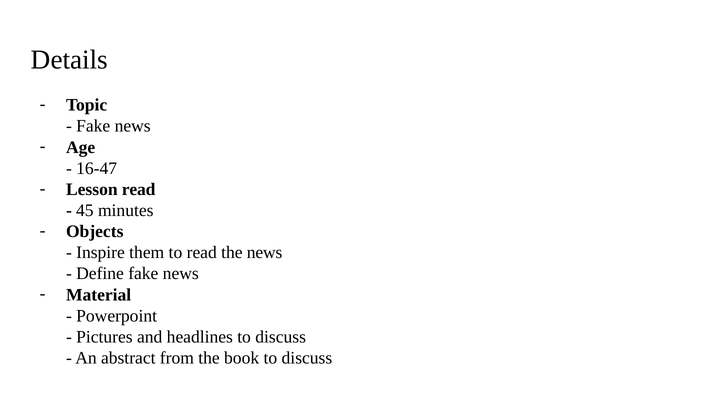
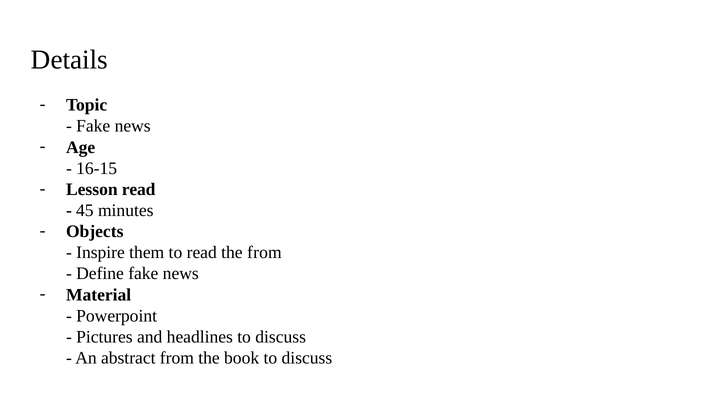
16-47: 16-47 -> 16-15
the news: news -> from
